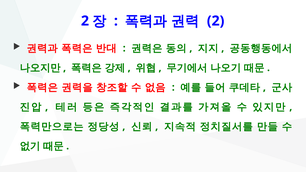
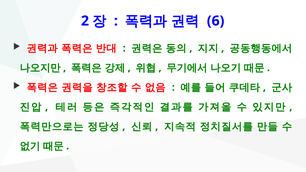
2 at (216, 21): 2 -> 6
